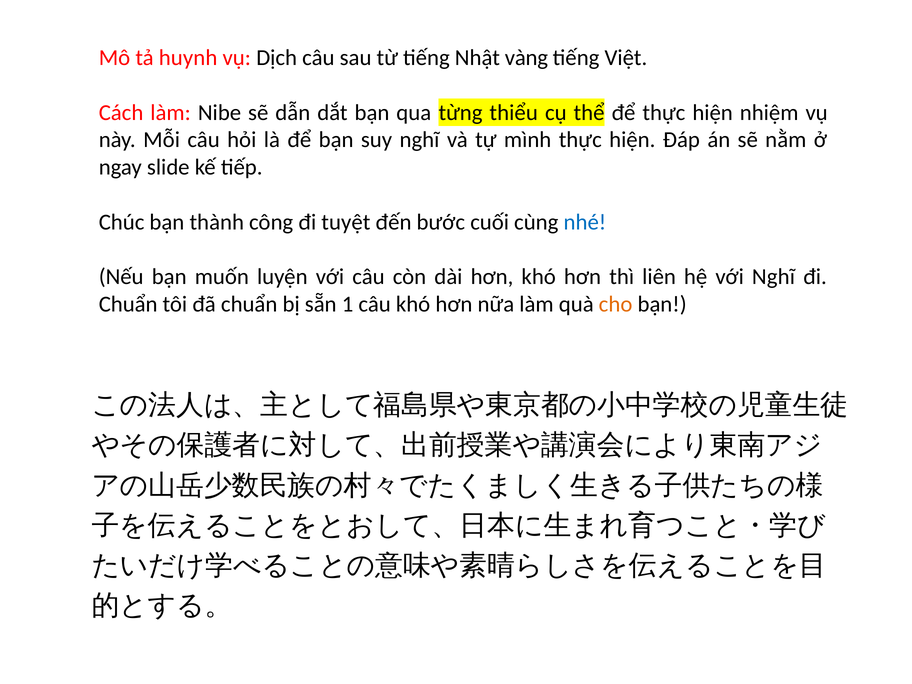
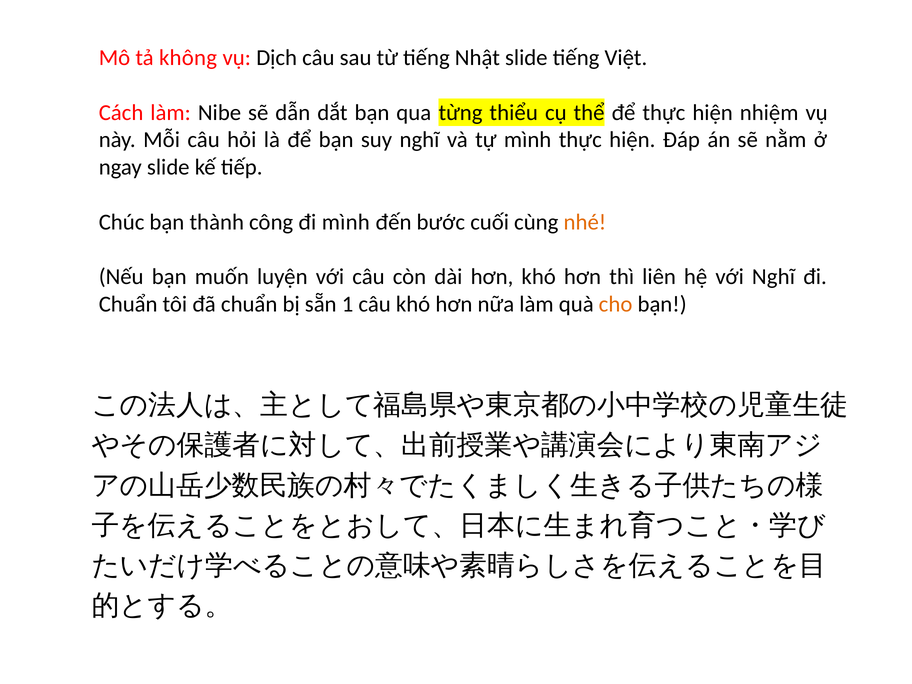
huynh: huynh -> không
Nhật vàng: vàng -> slide
đi tuyệt: tuyệt -> mình
nhé colour: blue -> orange
